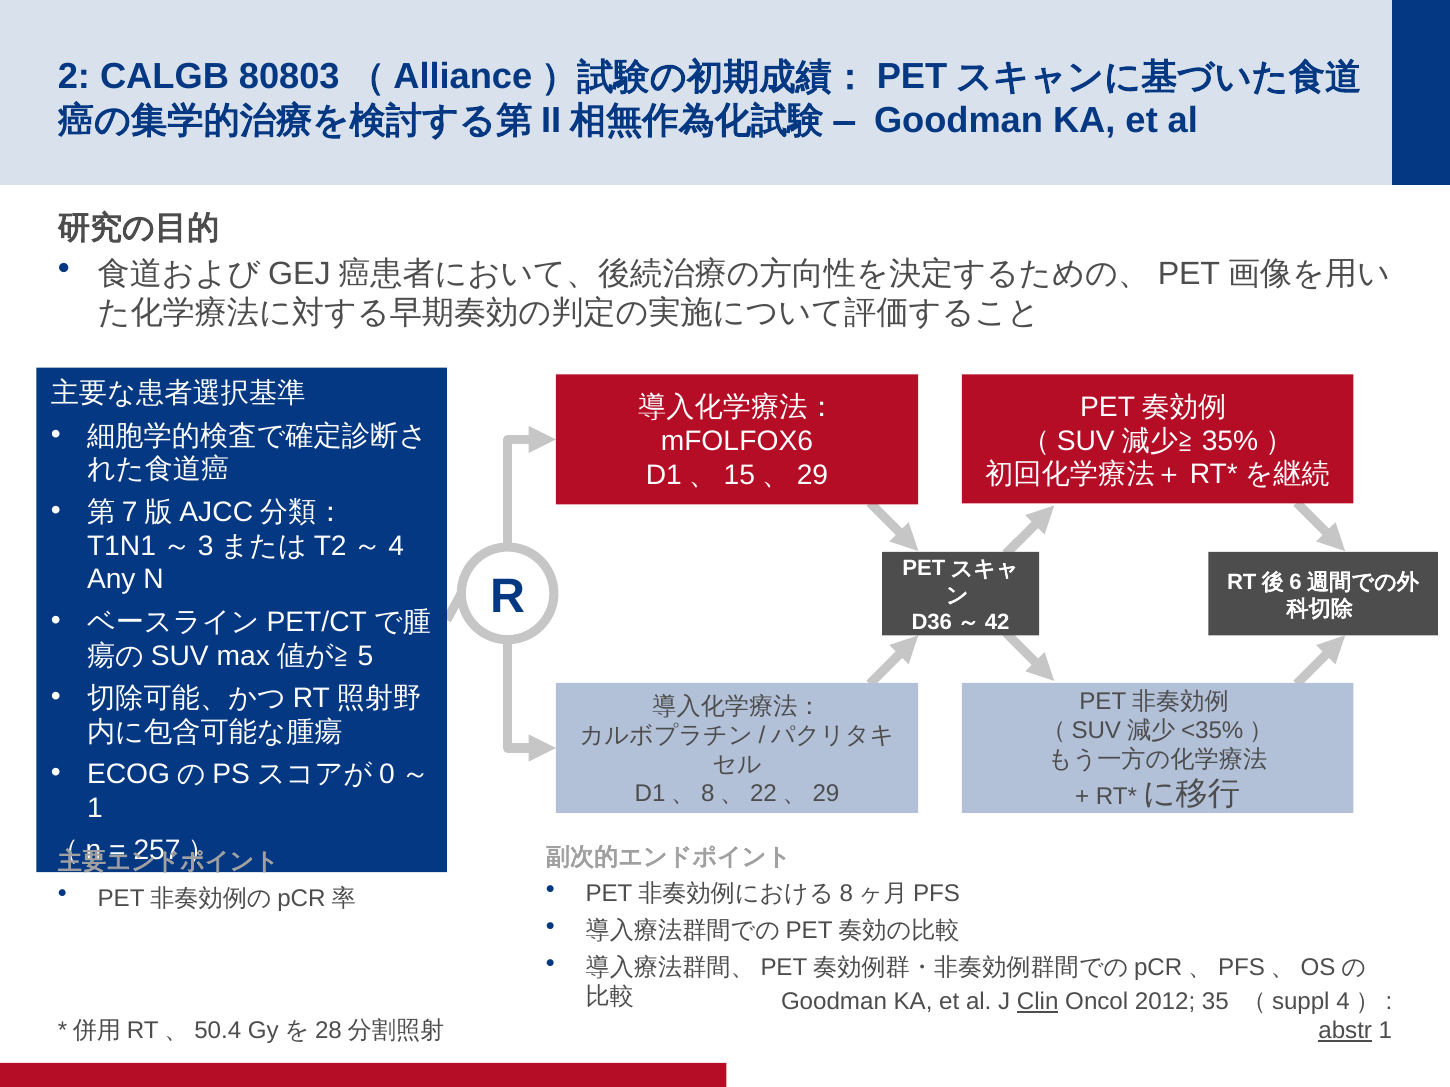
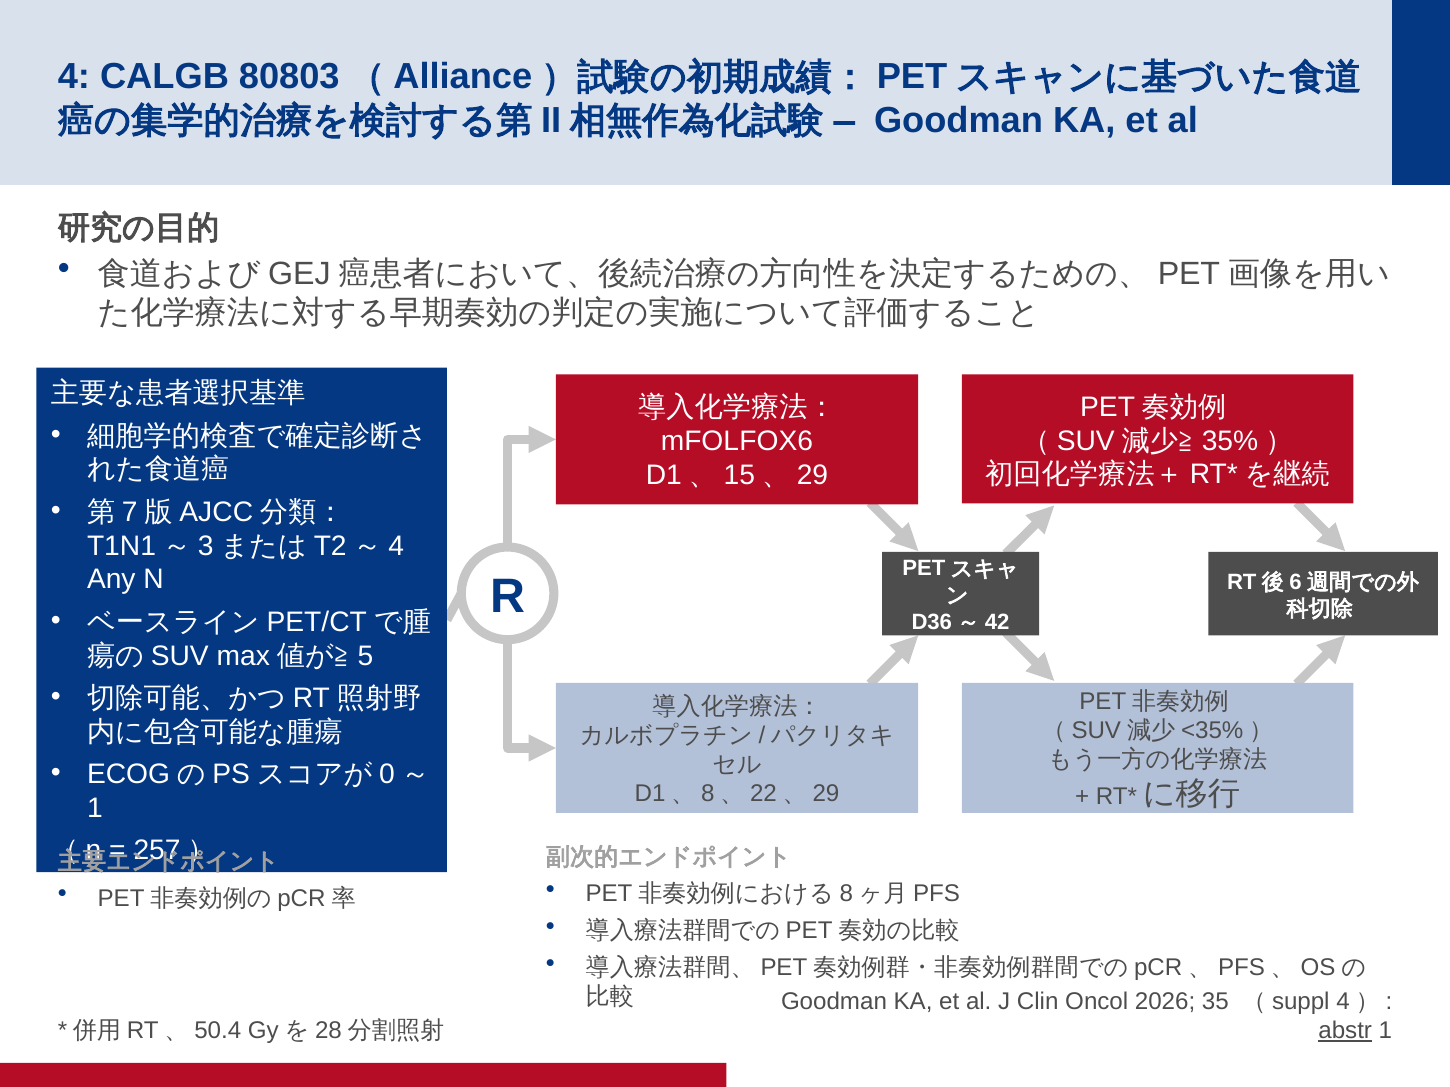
2: 2 -> 4
Clin underline: present -> none
2012: 2012 -> 2026
